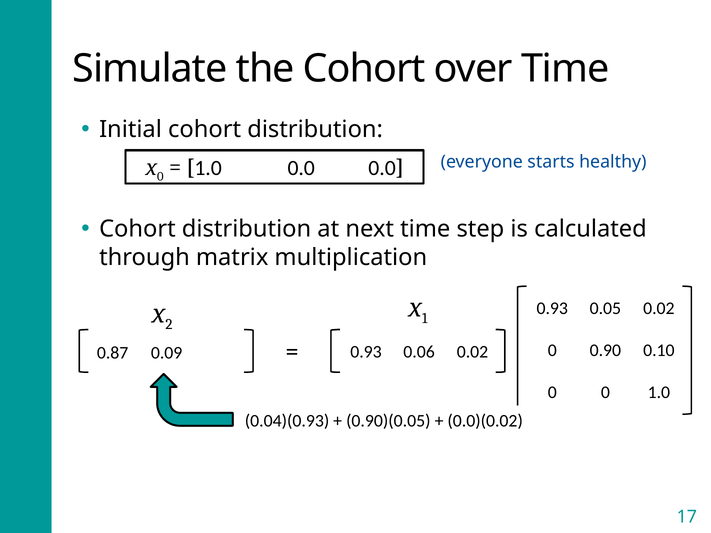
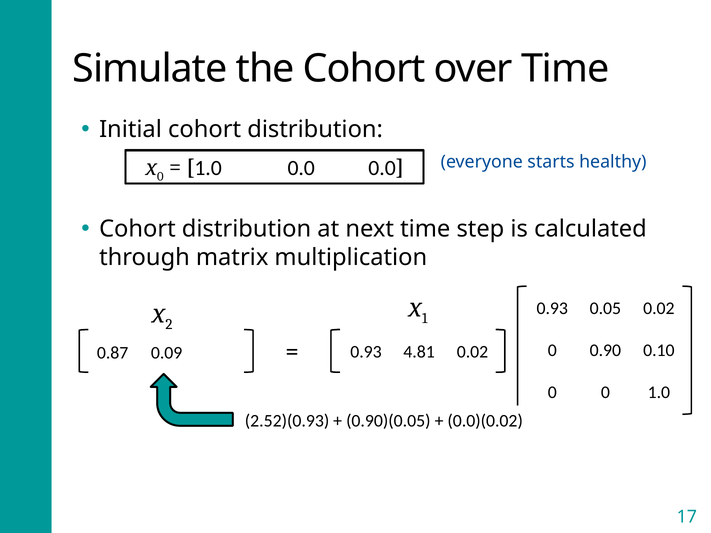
0.06: 0.06 -> 4.81
0.04)(0.93: 0.04)(0.93 -> 2.52)(0.93
